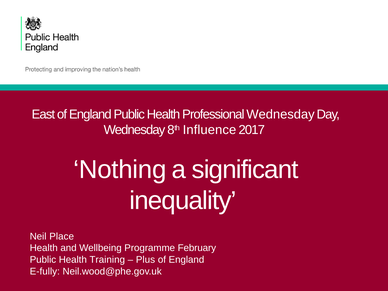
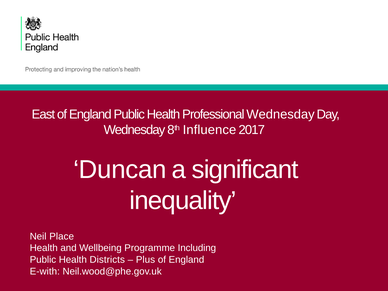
Nothing: Nothing -> Duncan
February: February -> Including
Training: Training -> Districts
E-fully: E-fully -> E-with
